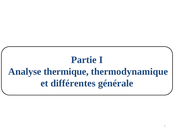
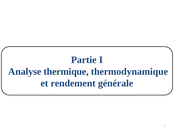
différentes: différentes -> rendement
